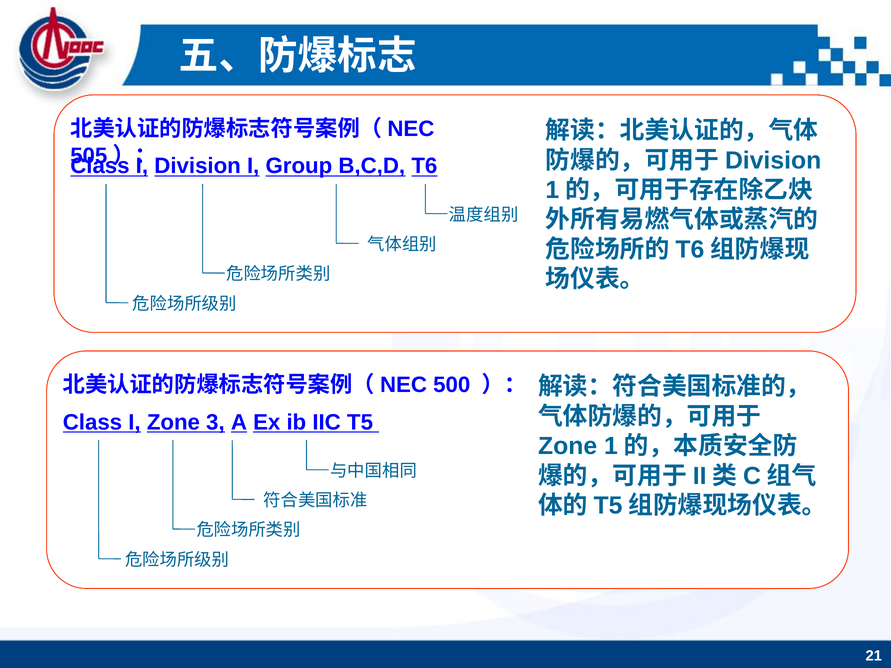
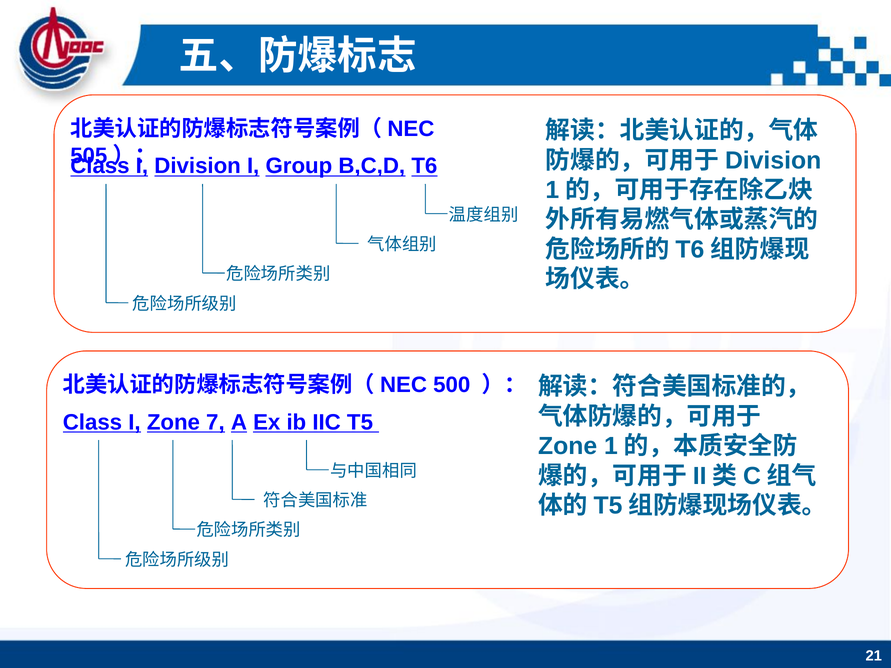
3: 3 -> 7
